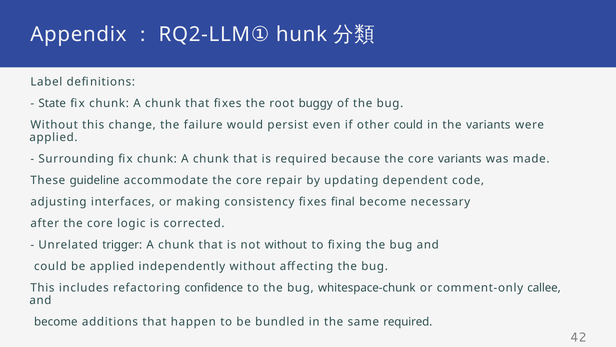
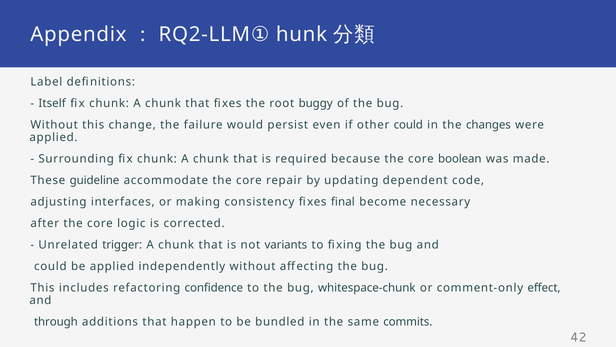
State: State -> Itself
the variants: variants -> changes
core variants: variants -> boolean
not without: without -> variants
callee: callee -> effect
become at (56, 321): become -> through
same required: required -> commits
